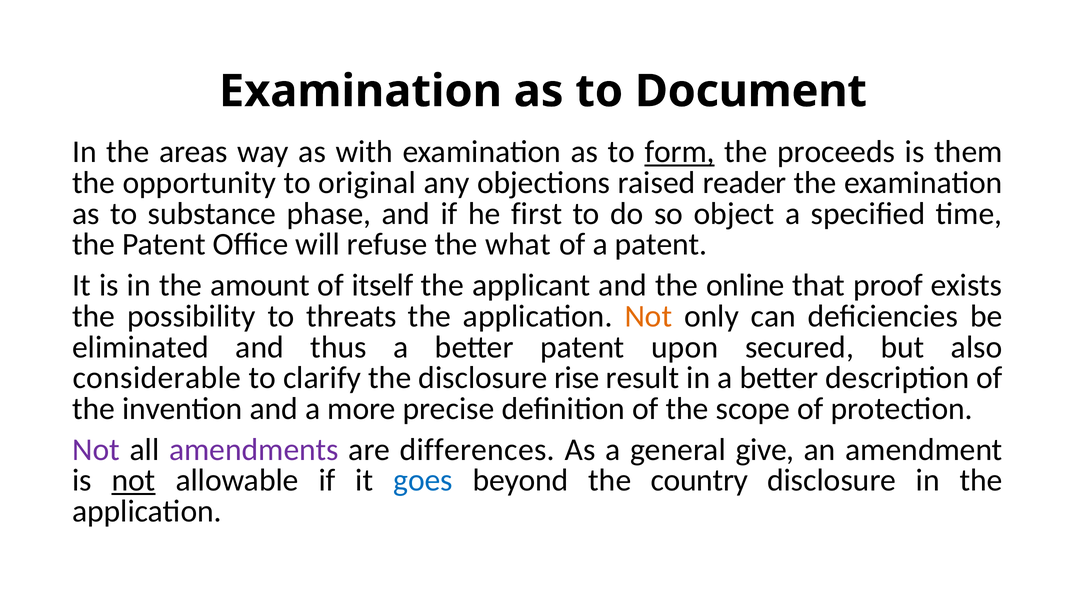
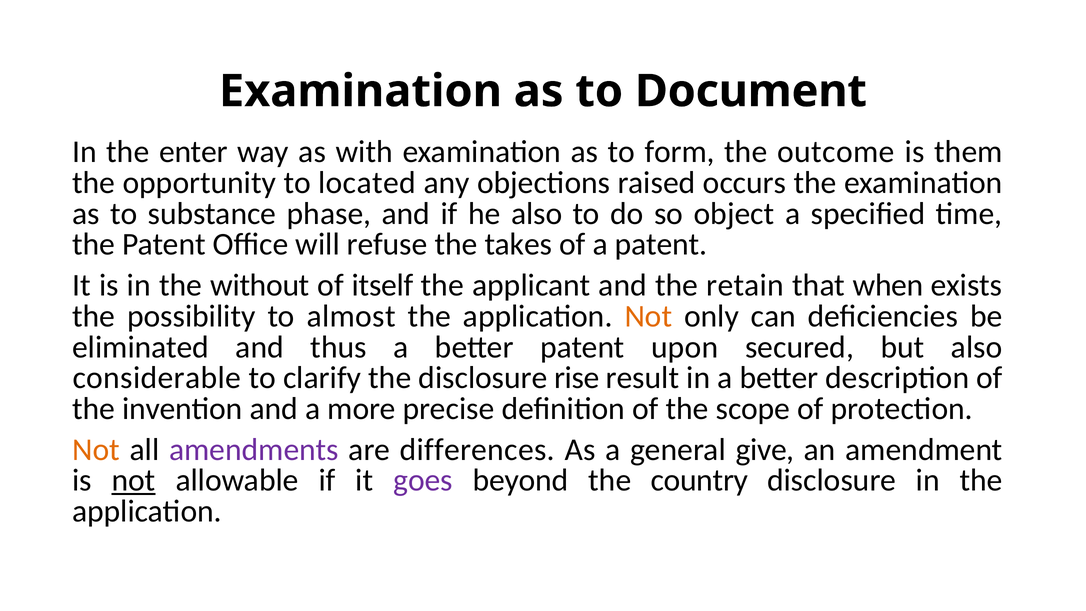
areas: areas -> enter
form underline: present -> none
proceeds: proceeds -> outcome
original: original -> located
reader: reader -> occurs
he first: first -> also
what: what -> takes
amount: amount -> without
online: online -> retain
proof: proof -> when
threats: threats -> almost
Not at (96, 450) colour: purple -> orange
goes colour: blue -> purple
